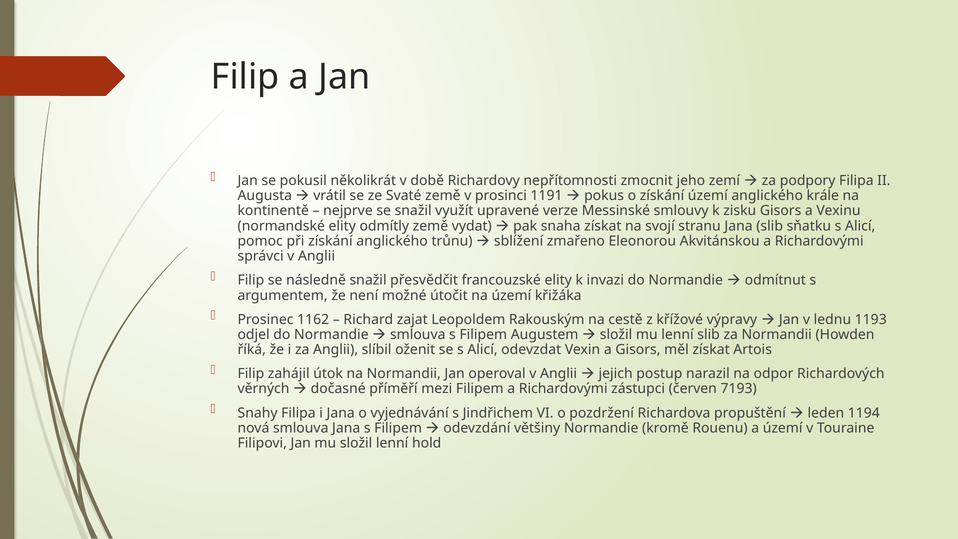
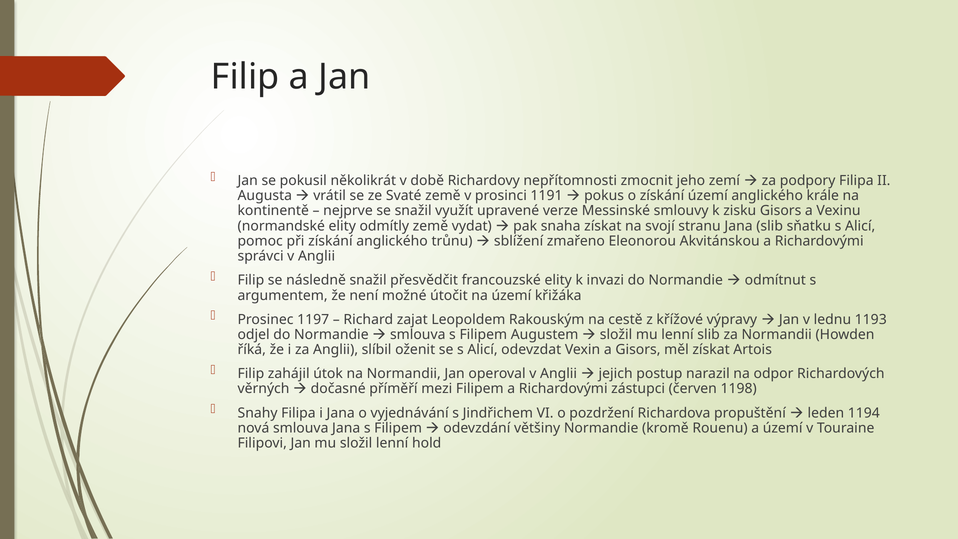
1162: 1162 -> 1197
7193: 7193 -> 1198
